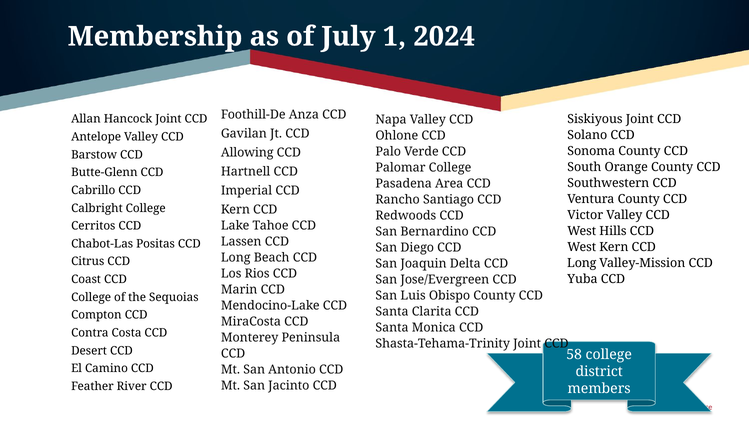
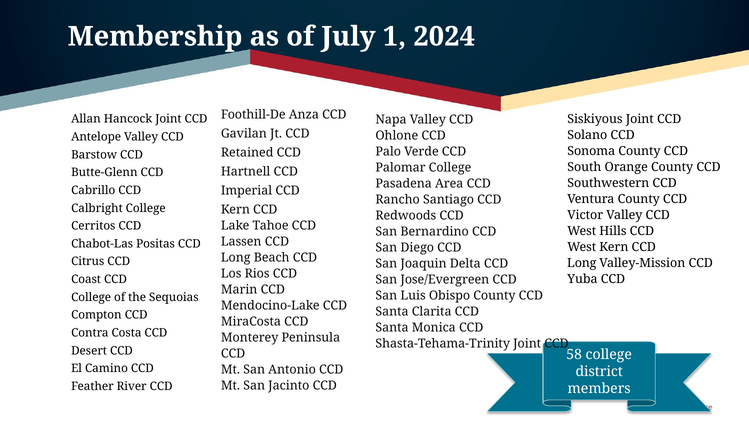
Allowing: Allowing -> Retained
